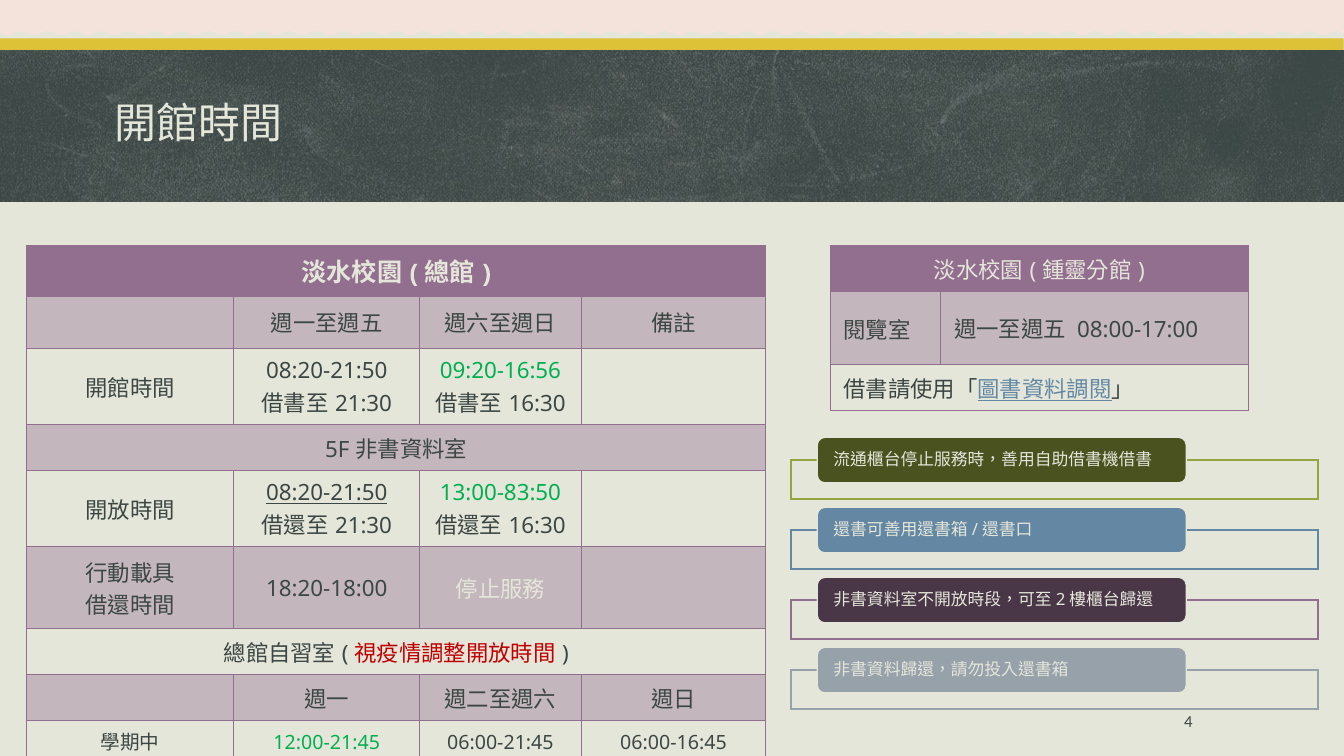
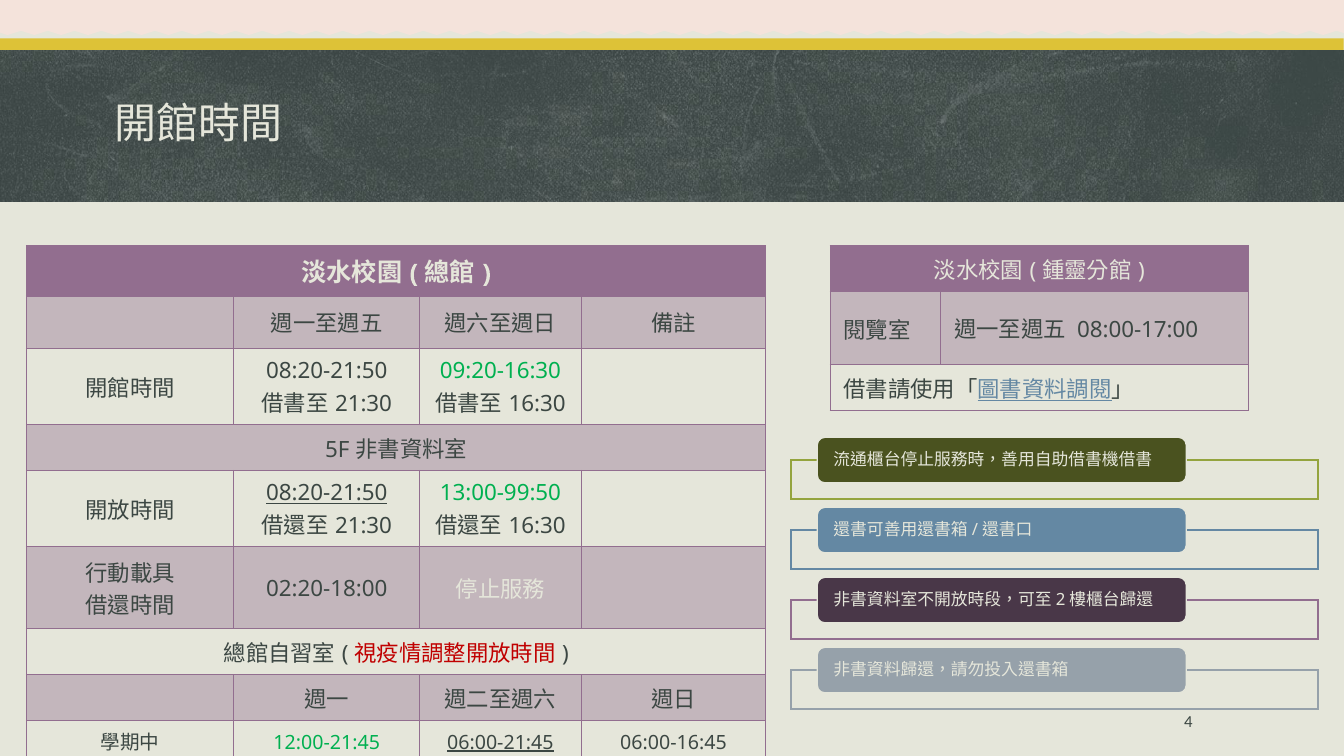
09:20-16:56: 09:20-16:56 -> 09:20-16:30
13:00-83:50: 13:00-83:50 -> 13:00-99:50
18:20-18:00: 18:20-18:00 -> 02:20-18:00
06:00-21:45 underline: none -> present
